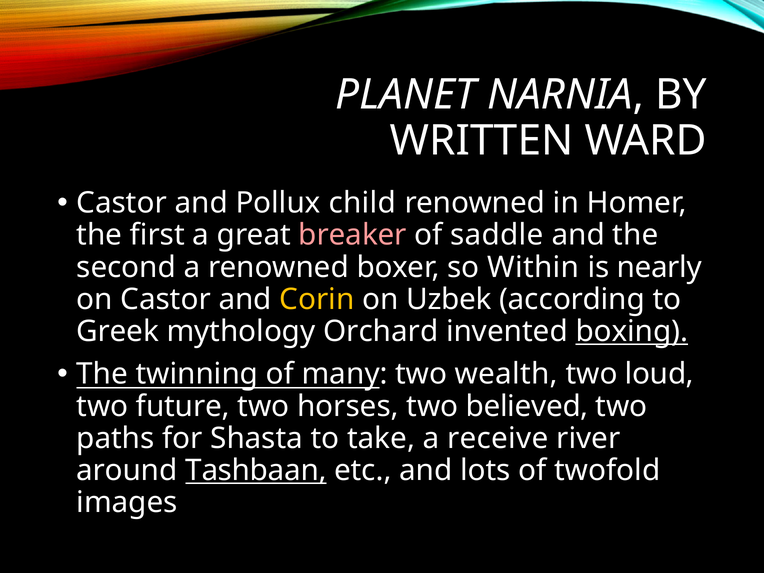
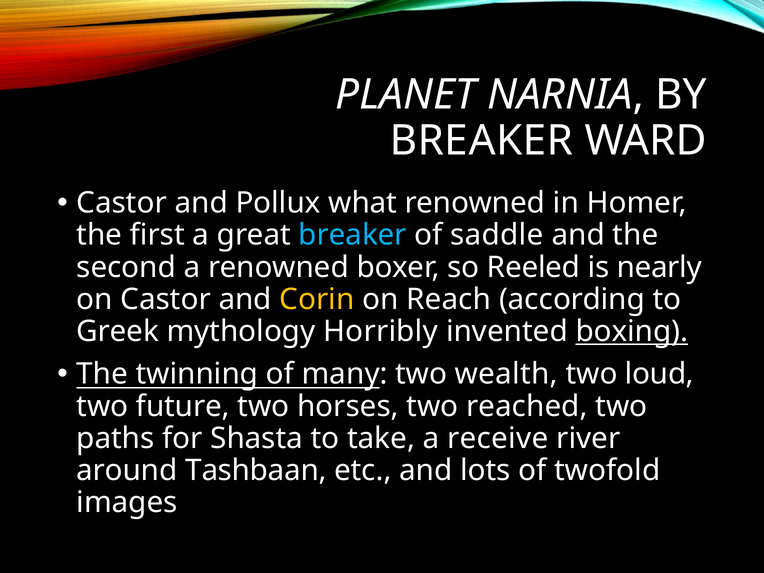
WRITTEN at (482, 141): WRITTEN -> BREAKER
child: child -> what
breaker at (353, 235) colour: pink -> light blue
Within: Within -> Reeled
Uzbek: Uzbek -> Reach
Orchard: Orchard -> Horribly
believed: believed -> reached
Tashbaan underline: present -> none
